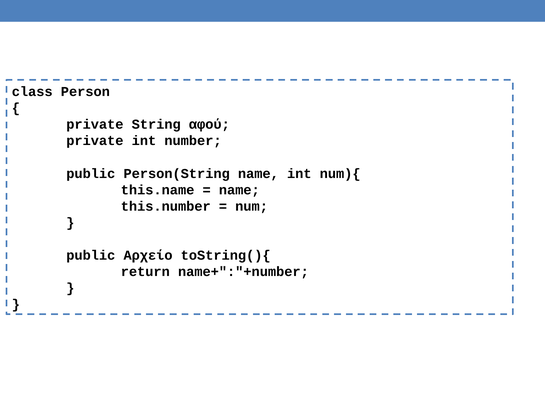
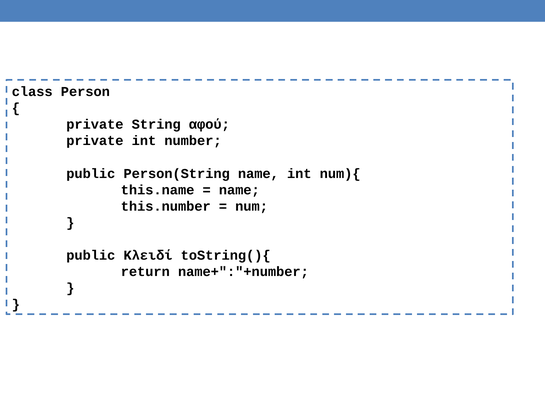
Αρχείο: Αρχείο -> Κλειδί
